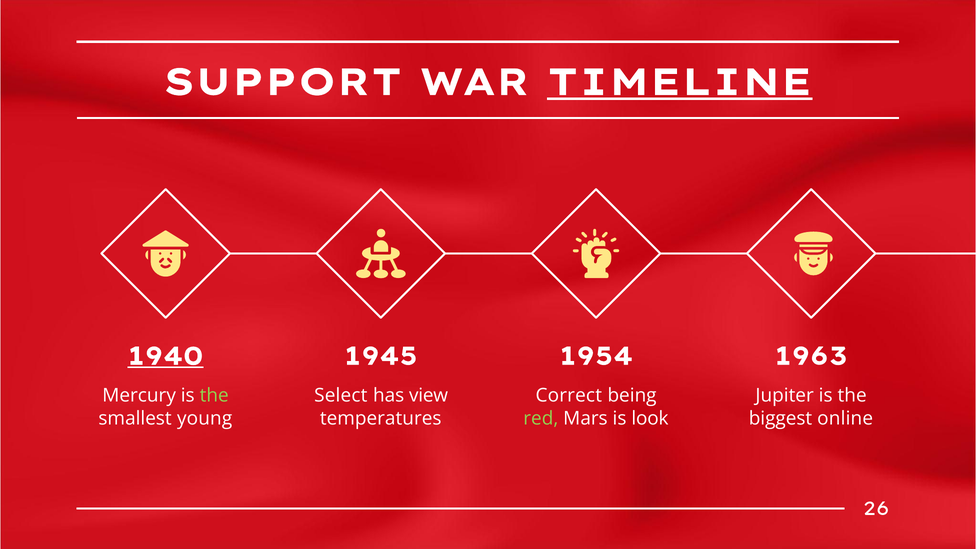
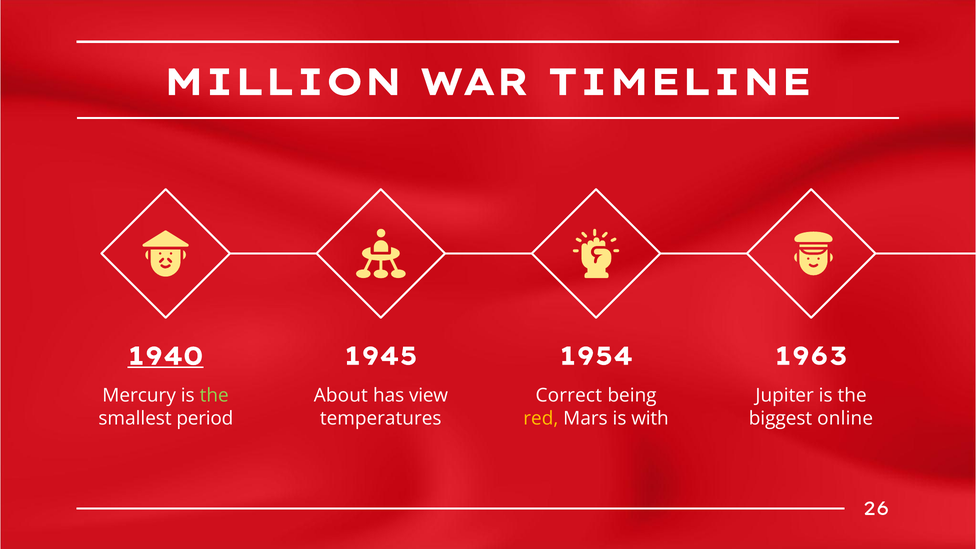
SUPPORT: SUPPORT -> MILLION
TIMELINE underline: present -> none
Select: Select -> About
young: young -> period
red colour: light green -> yellow
look: look -> with
